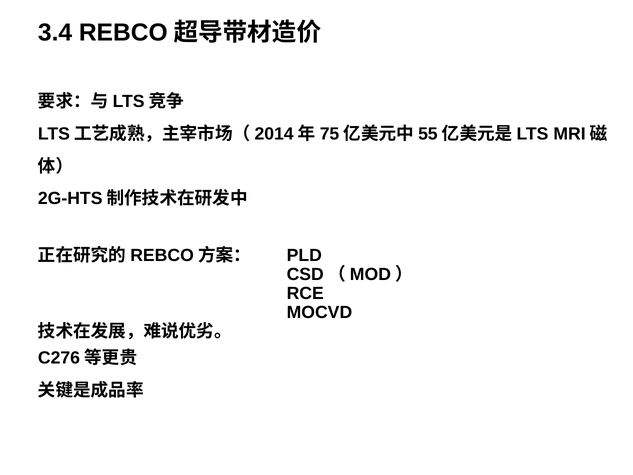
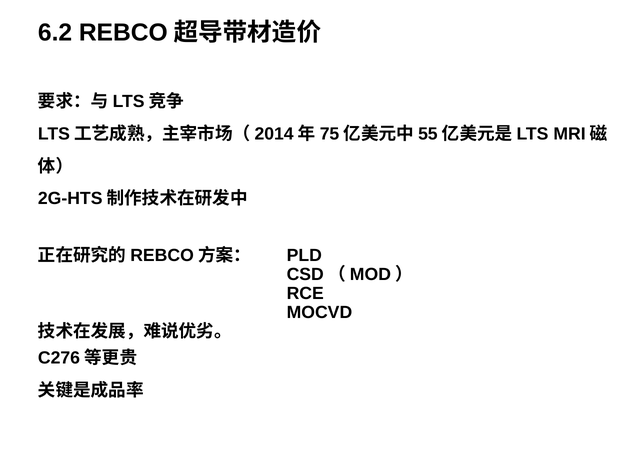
3.4: 3.4 -> 6.2
